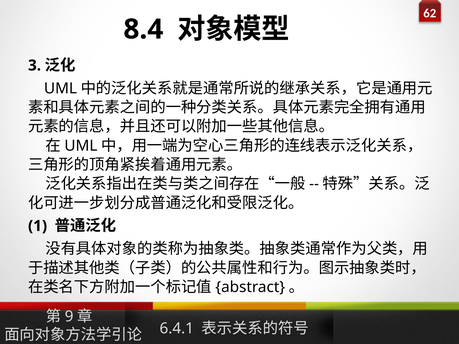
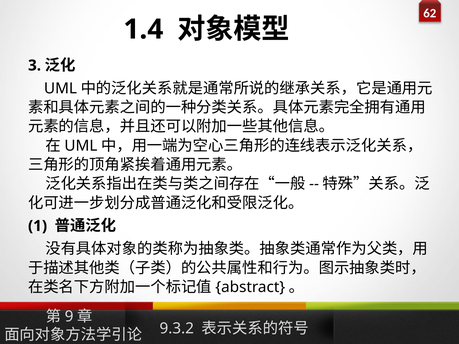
8.4: 8.4 -> 1.4
6.4.1: 6.4.1 -> 9.3.2
